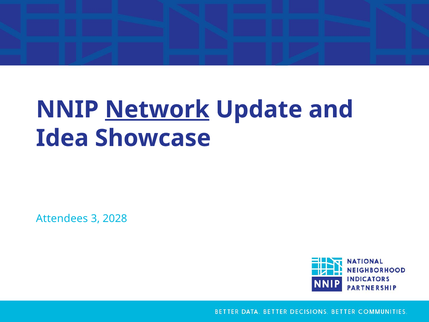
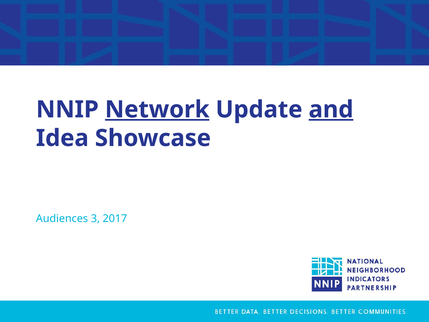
and underline: none -> present
Attendees: Attendees -> Audiences
2028: 2028 -> 2017
